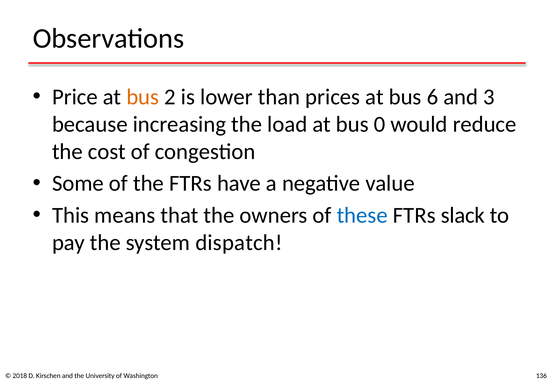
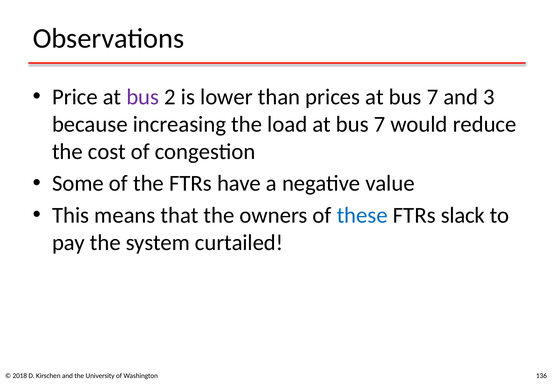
bus at (143, 97) colour: orange -> purple
prices at bus 6: 6 -> 7
load at bus 0: 0 -> 7
dispatch: dispatch -> curtailed
